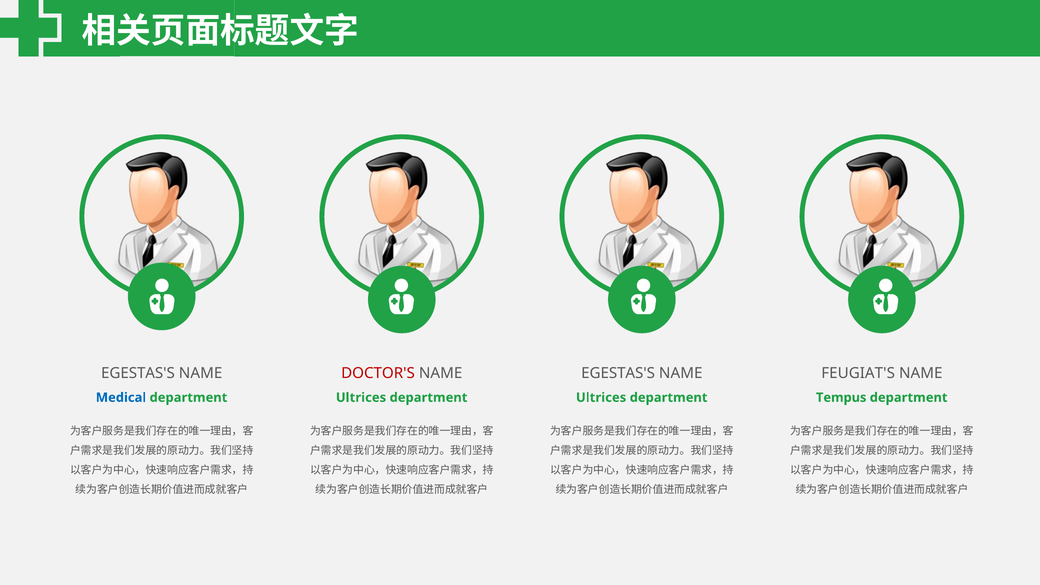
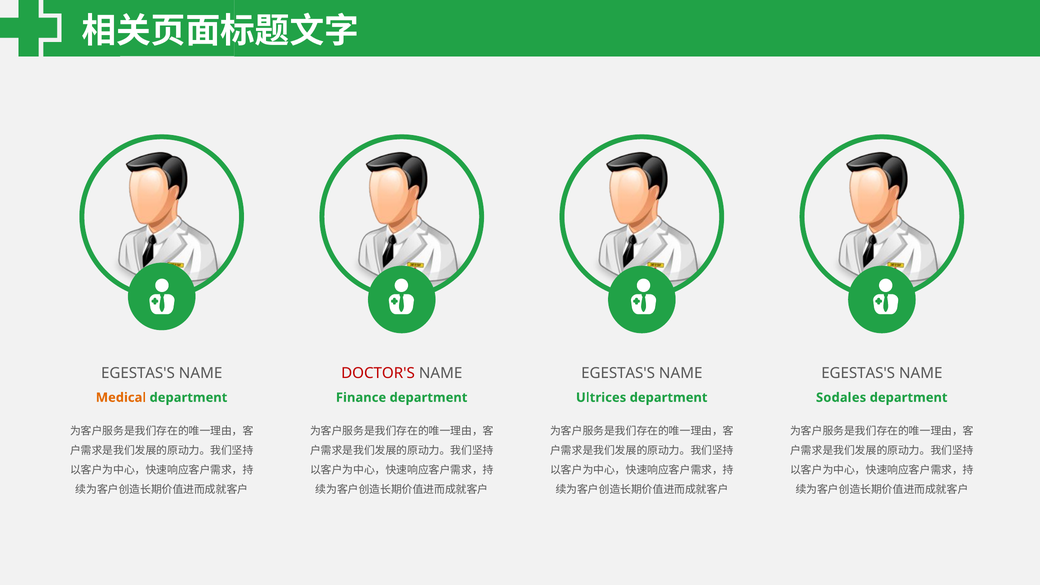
FEUGIAT'S at (858, 373): FEUGIAT'S -> EGESTAS'S
Medical colour: blue -> orange
Ultrices at (361, 398): Ultrices -> Finance
Tempus: Tempus -> Sodales
